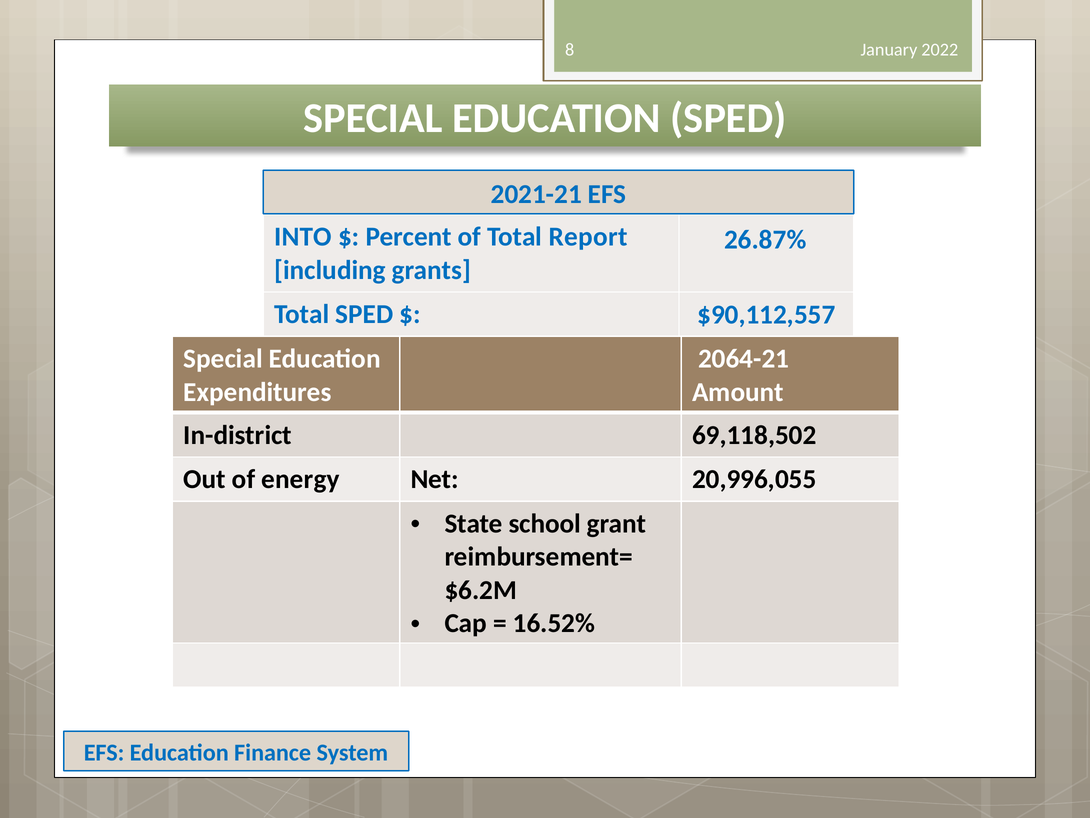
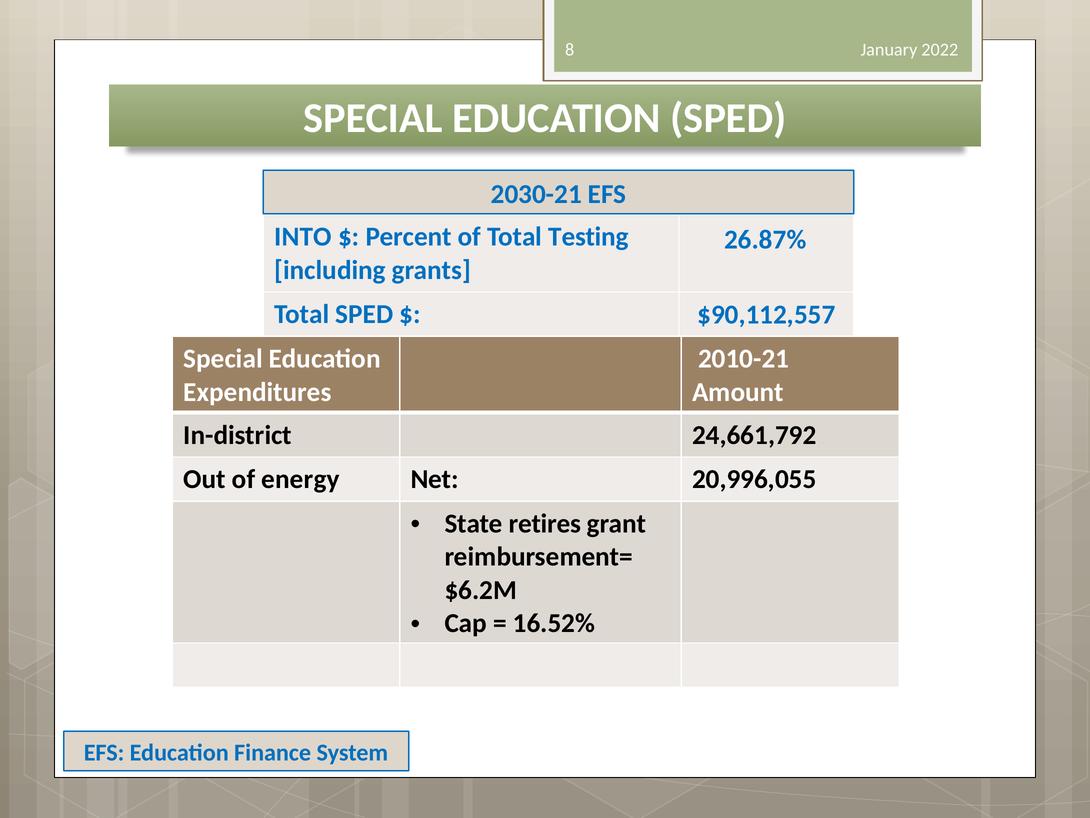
2021-21: 2021-21 -> 2030-21
Report: Report -> Testing
2064-21: 2064-21 -> 2010-21
69,118,502: 69,118,502 -> 24,661,792
school: school -> retires
